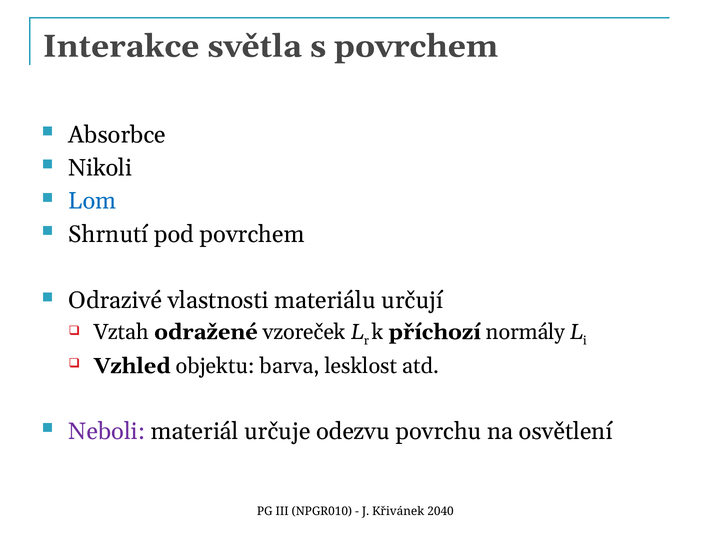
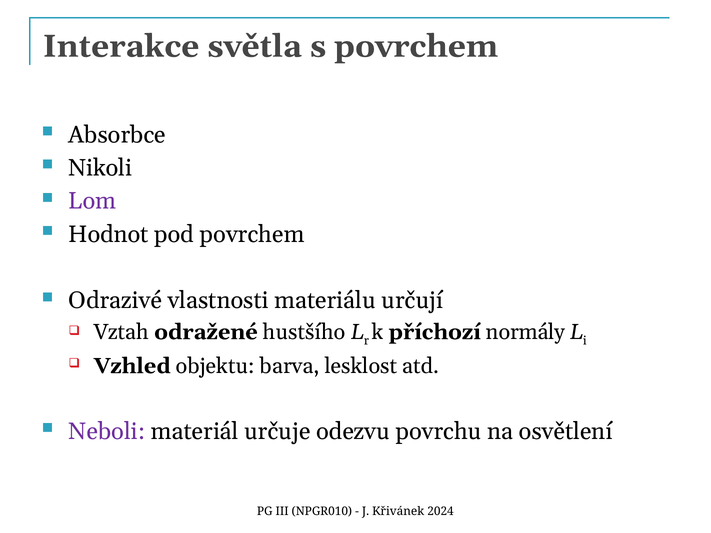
Lom colour: blue -> purple
Shrnutí: Shrnutí -> Hodnot
vzoreček: vzoreček -> hustšího
2040: 2040 -> 2024
